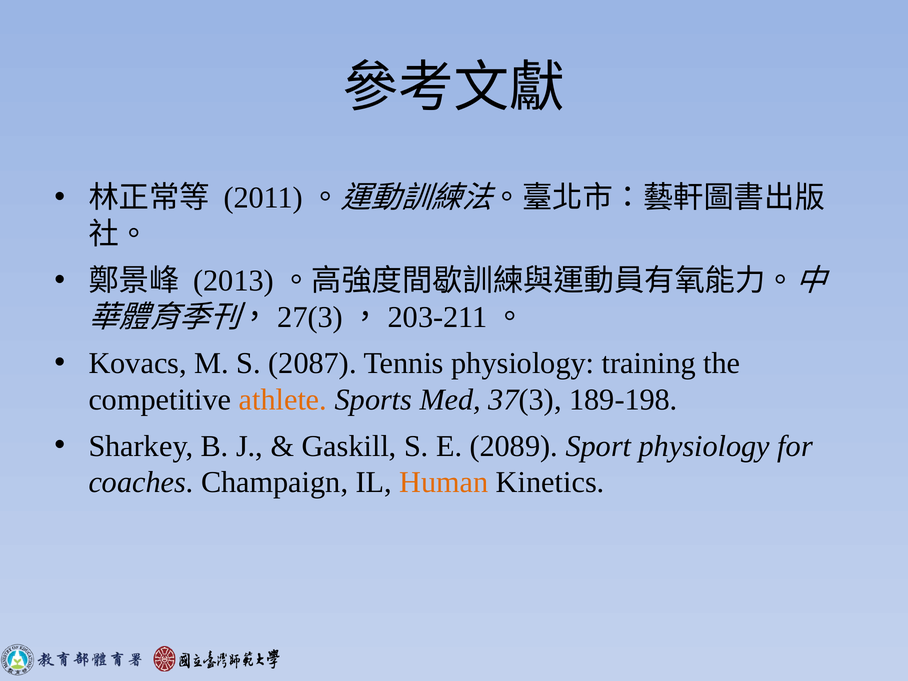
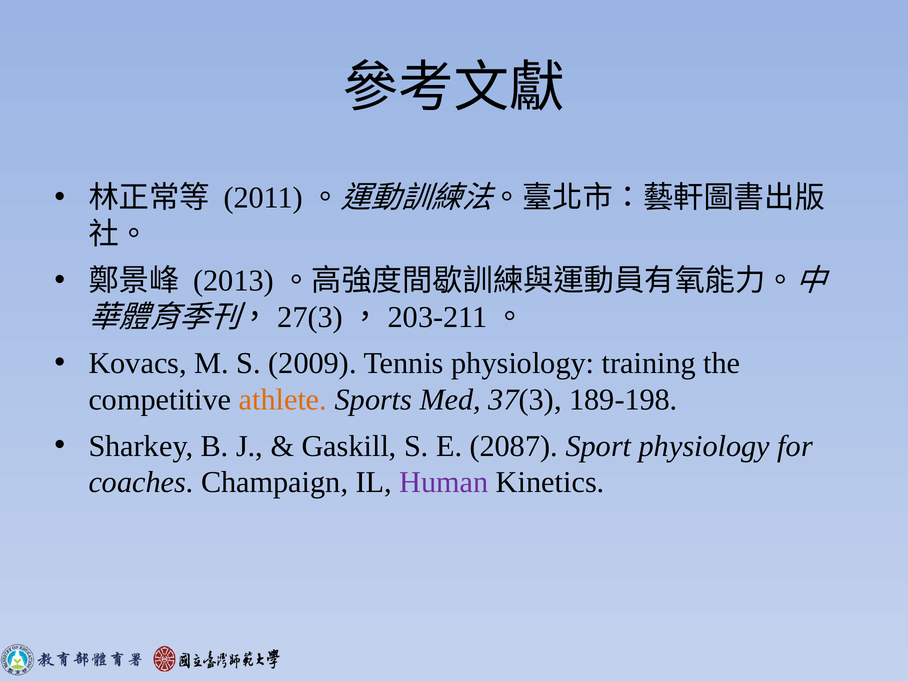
2087: 2087 -> 2009
2089: 2089 -> 2087
Human colour: orange -> purple
